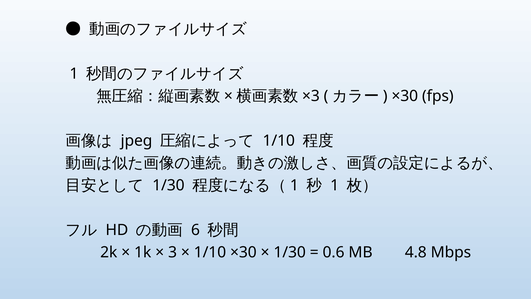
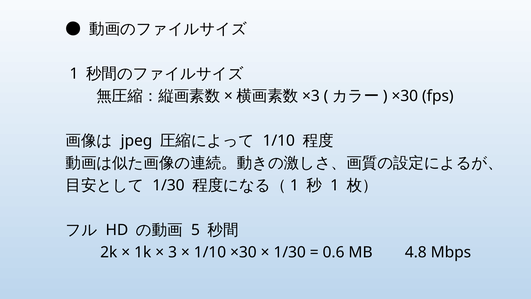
6: 6 -> 5
